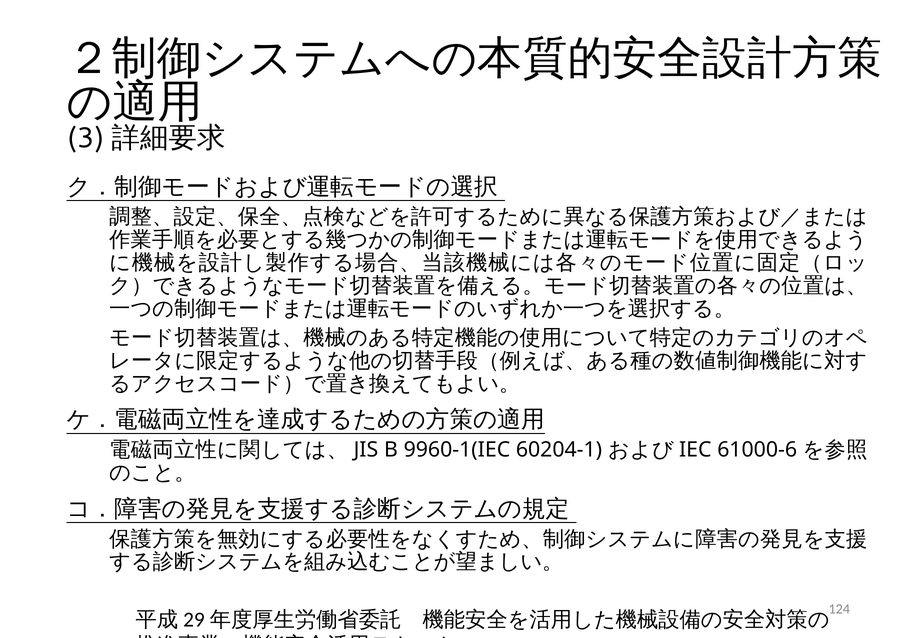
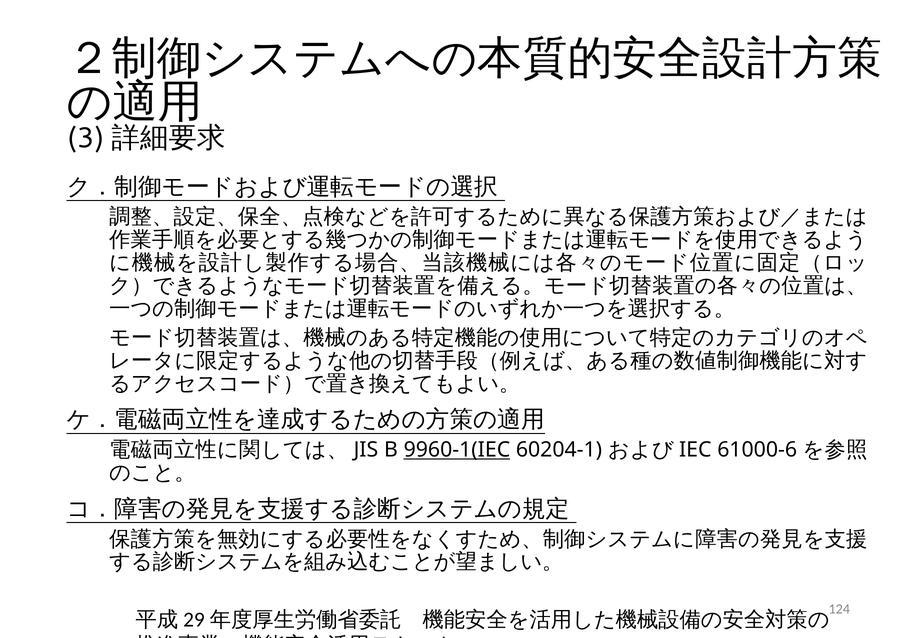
9960-1(IEC underline: none -> present
